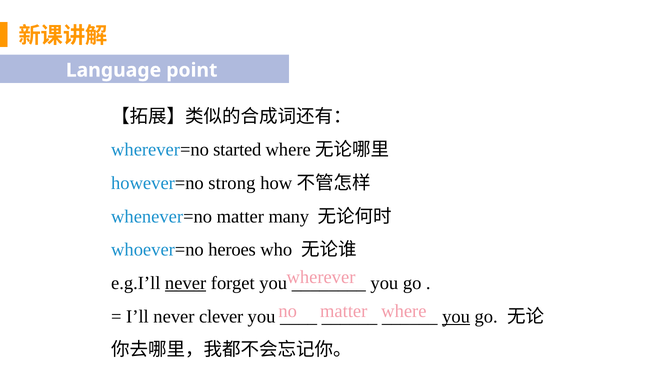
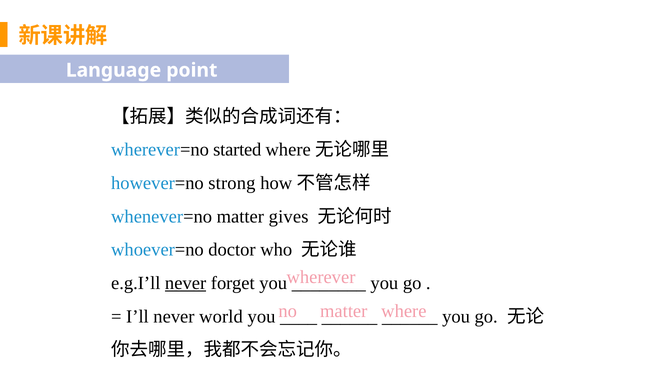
many: many -> gives
heroes: heroes -> doctor
clever: clever -> world
you at (456, 316) underline: present -> none
